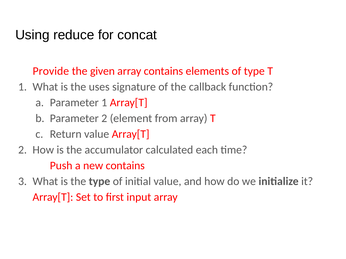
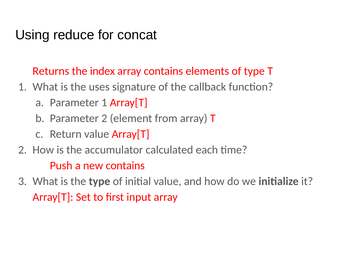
Provide: Provide -> Returns
given: given -> index
